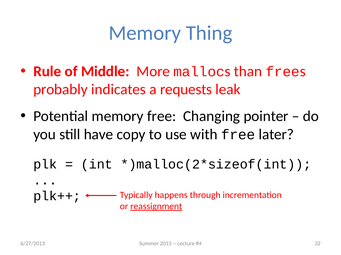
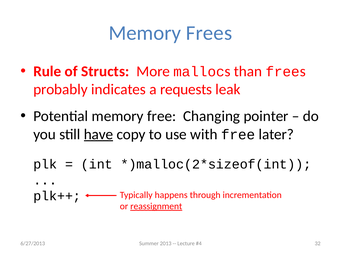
Thing: Thing -> Frees
Middle: Middle -> Structs
have underline: none -> present
